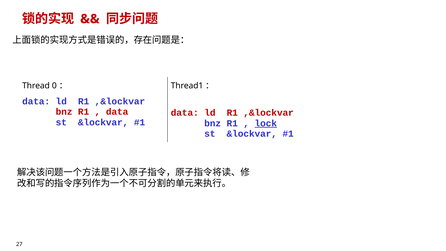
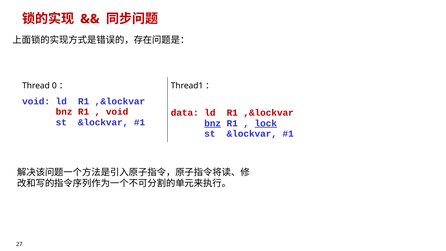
data at (36, 101): data -> void
data at (117, 112): data -> void
bnz at (213, 123) underline: none -> present
